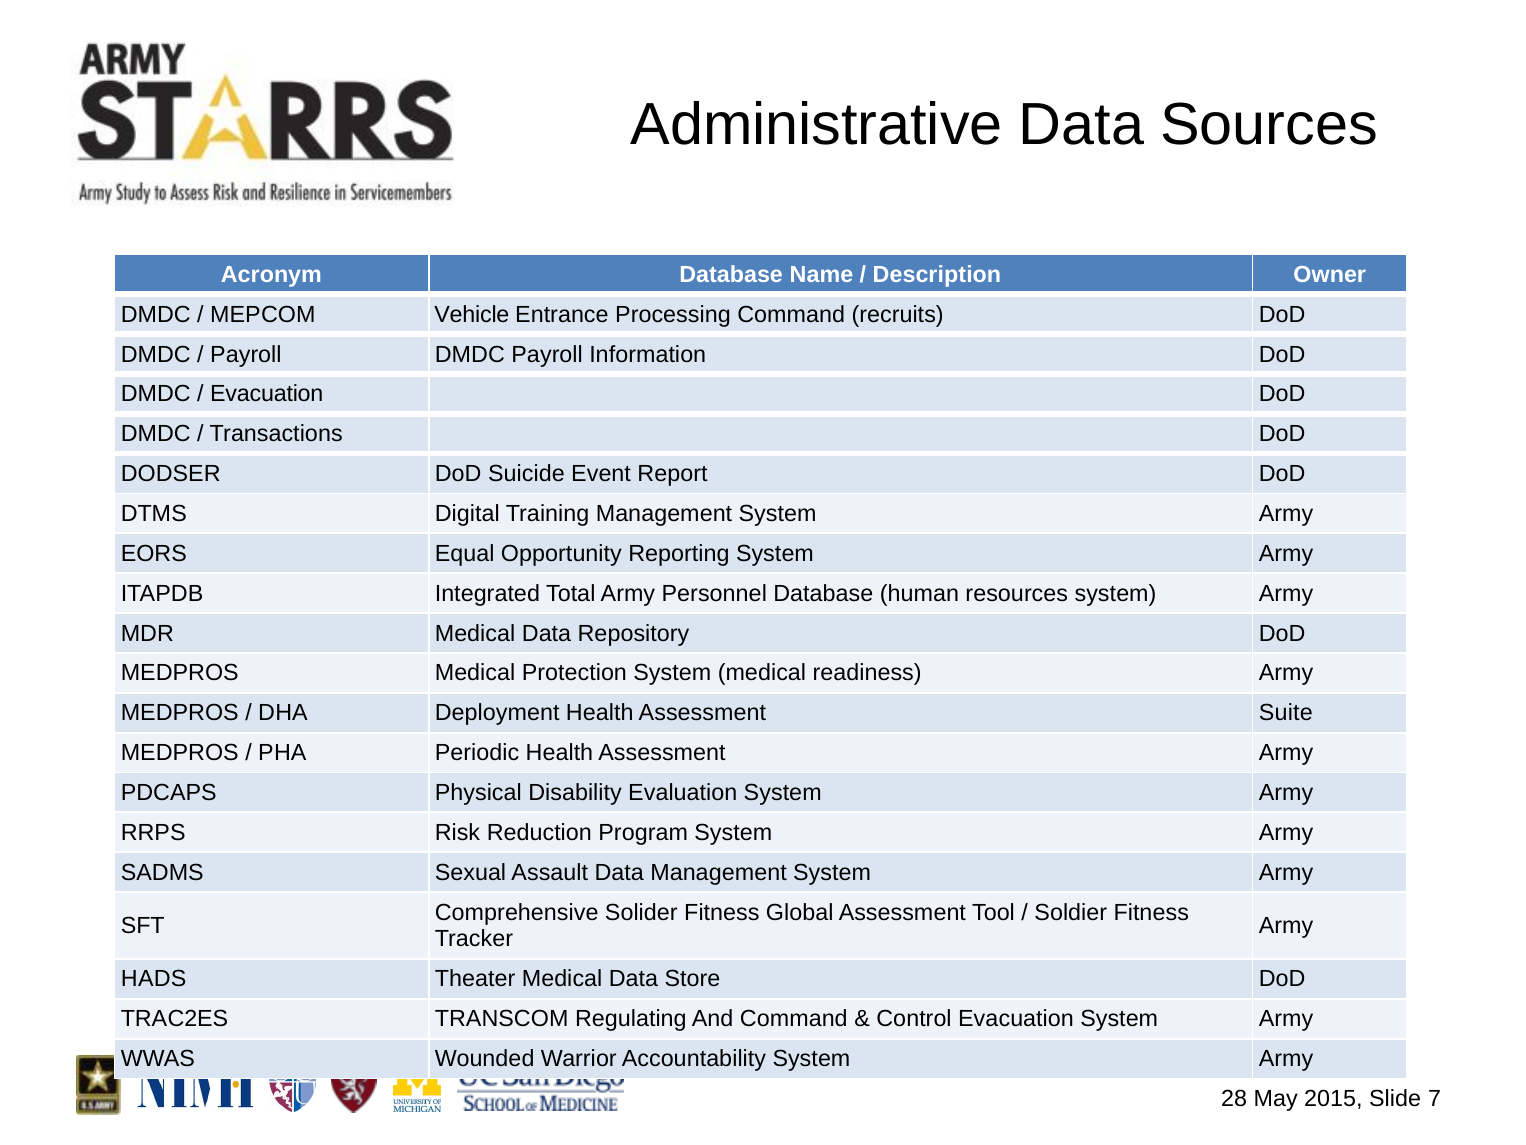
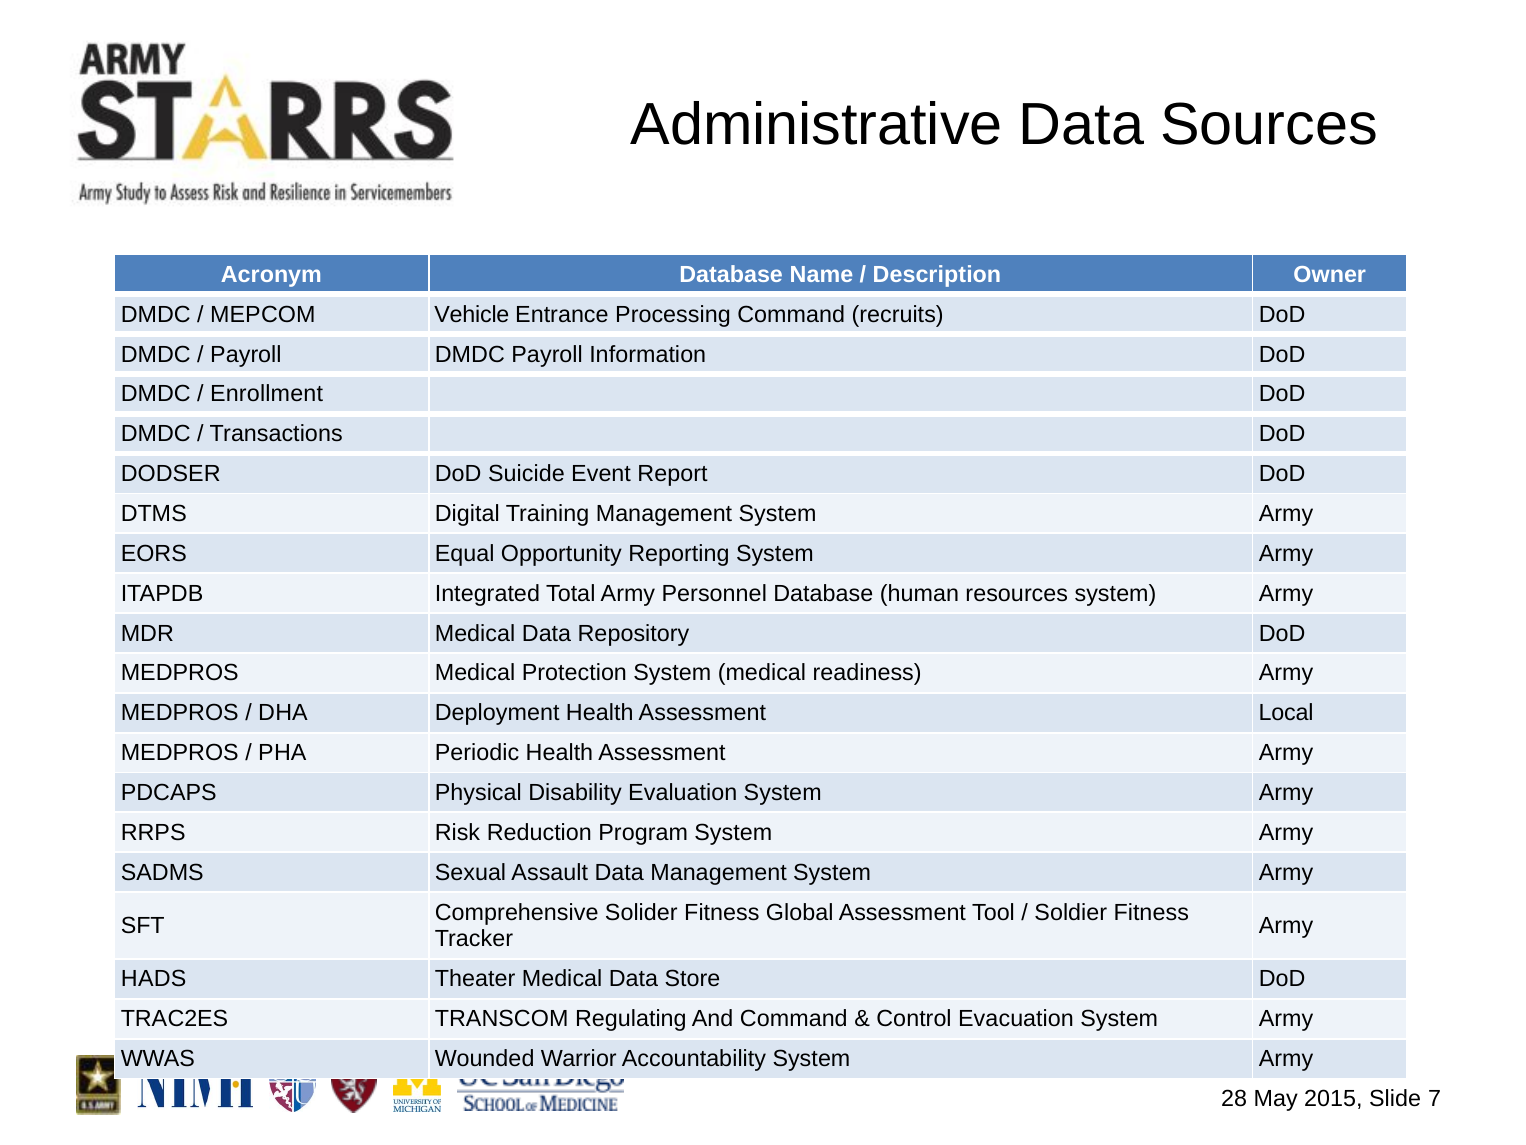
Evacuation at (267, 394): Evacuation -> Enrollment
Suite: Suite -> Local
